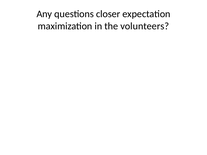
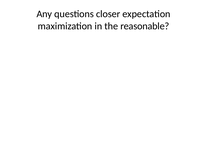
volunteers: volunteers -> reasonable
